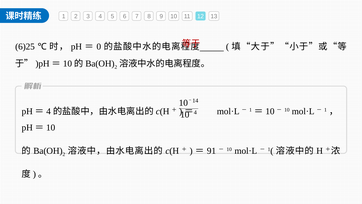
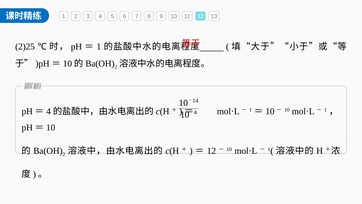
6)25: 6)25 -> 2)25
0 at (99, 46): 0 -> 1
91 at (211, 151): 91 -> 12
